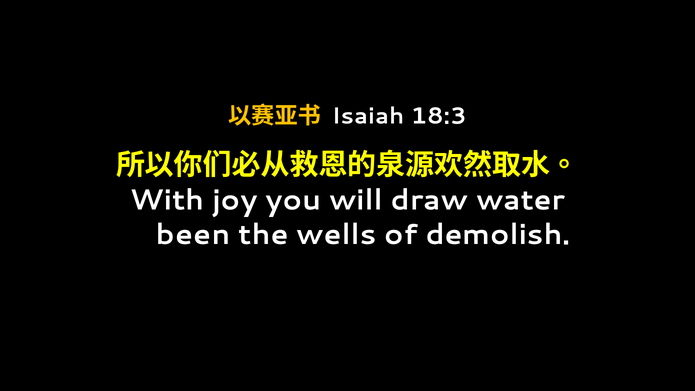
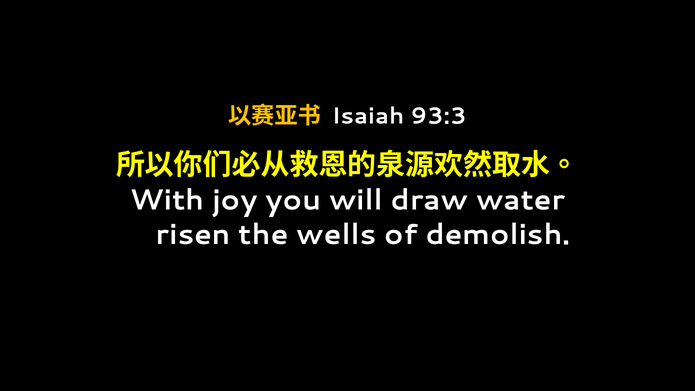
18:3: 18:3 -> 93:3
been: been -> risen
